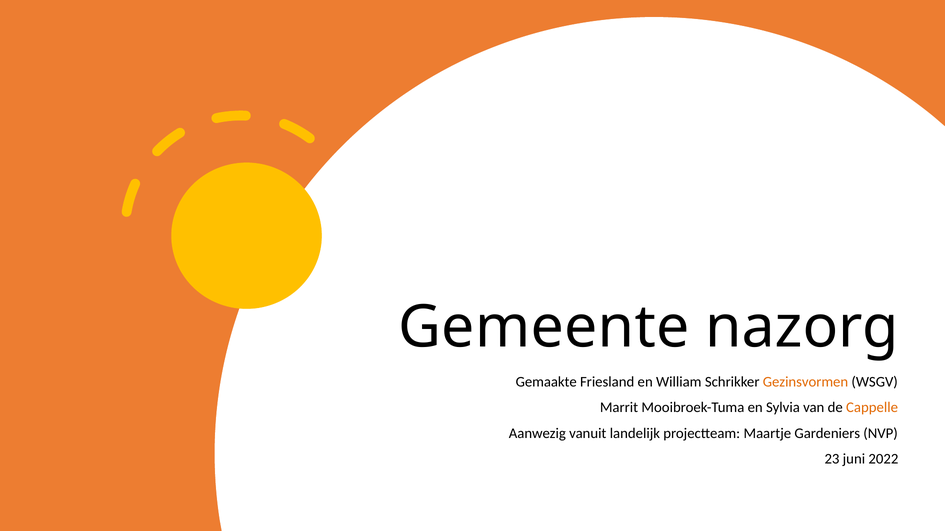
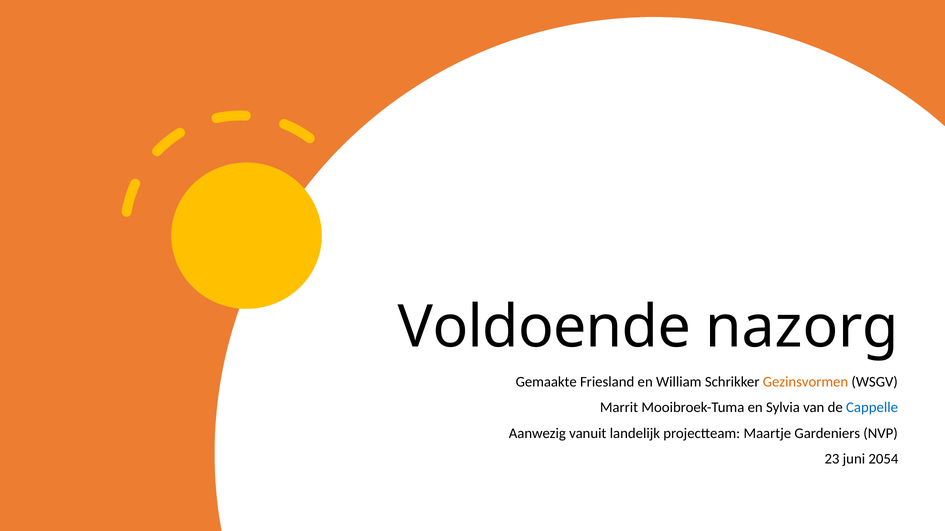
Gemeente: Gemeente -> Voldoende
Cappelle colour: orange -> blue
2022: 2022 -> 2054
